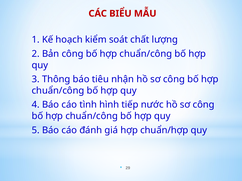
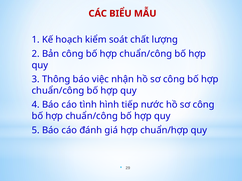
tiêu: tiêu -> việc
